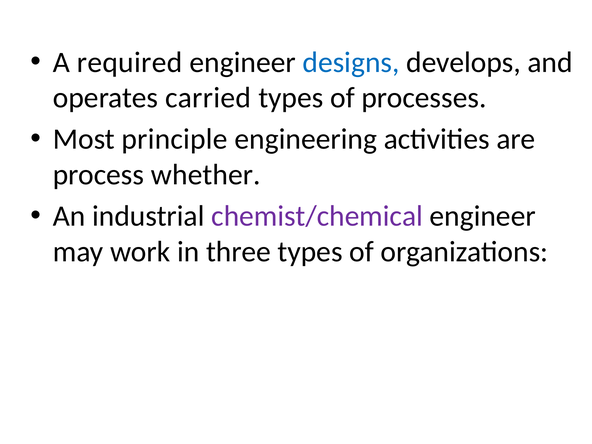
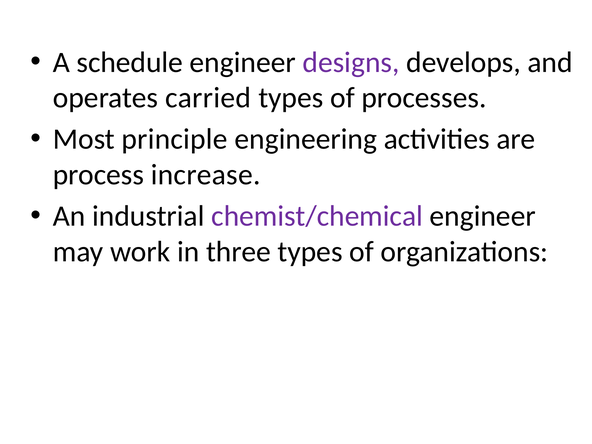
required: required -> schedule
designs colour: blue -> purple
whether: whether -> increase
